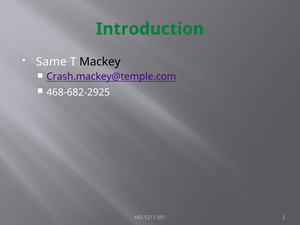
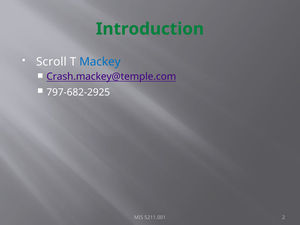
Same: Same -> Scroll
Mackey colour: black -> blue
468-682-2925: 468-682-2925 -> 797-682-2925
